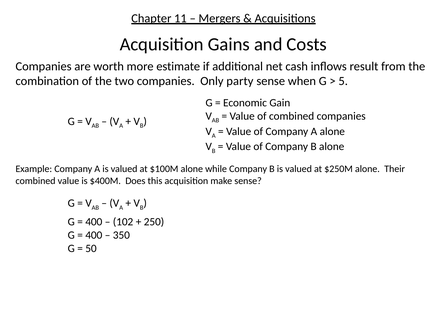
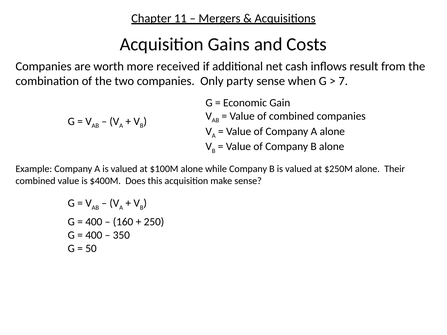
estimate: estimate -> received
5: 5 -> 7
102: 102 -> 160
